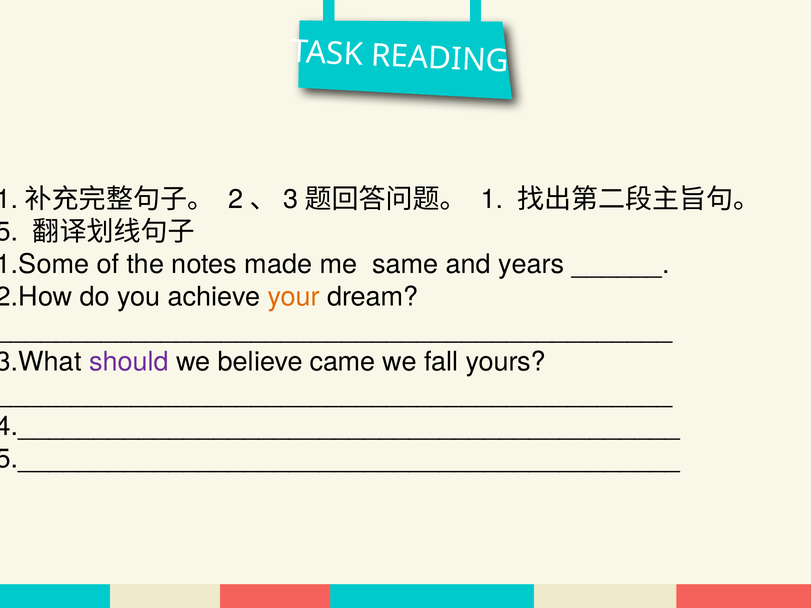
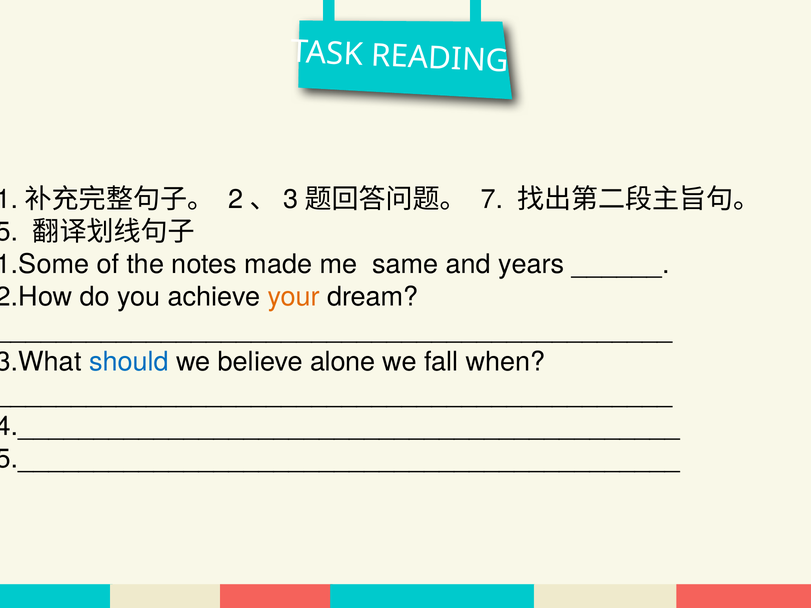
1 at (492, 200): 1 -> 7
should colour: purple -> blue
came: came -> alone
yours: yours -> when
